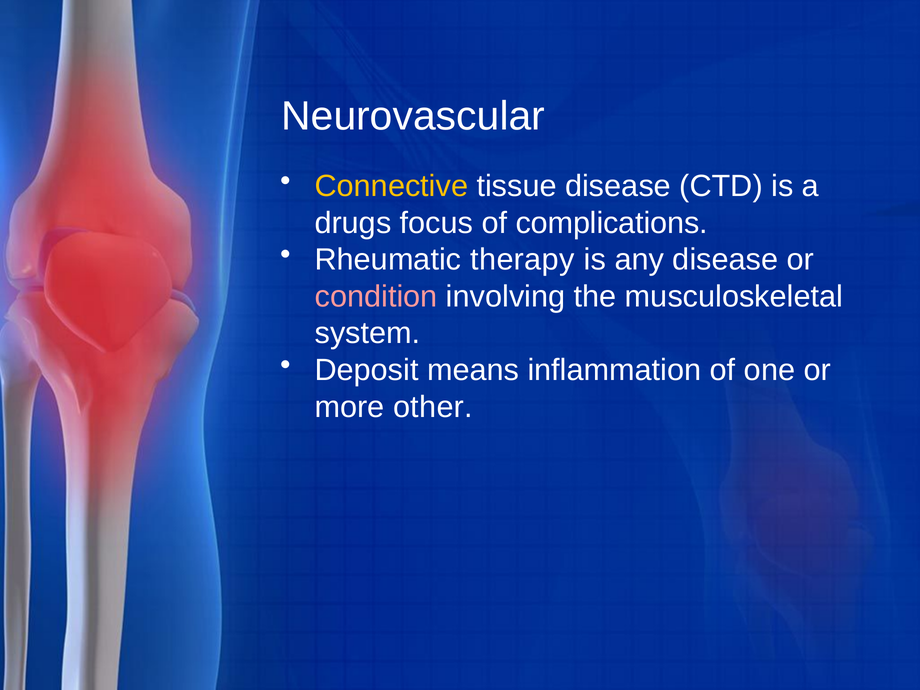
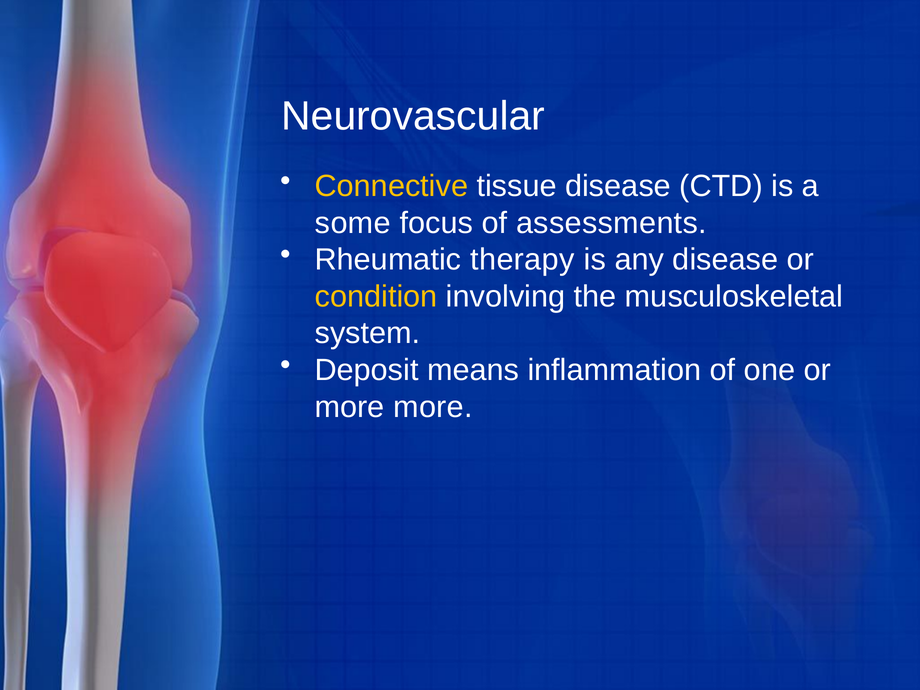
drugs: drugs -> some
complications: complications -> assessments
condition colour: pink -> yellow
more other: other -> more
